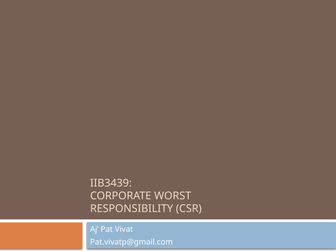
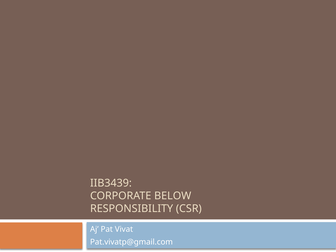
WORST: WORST -> BELOW
